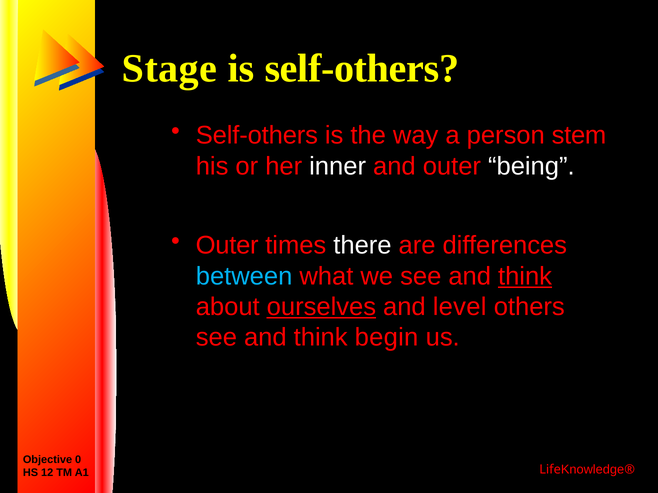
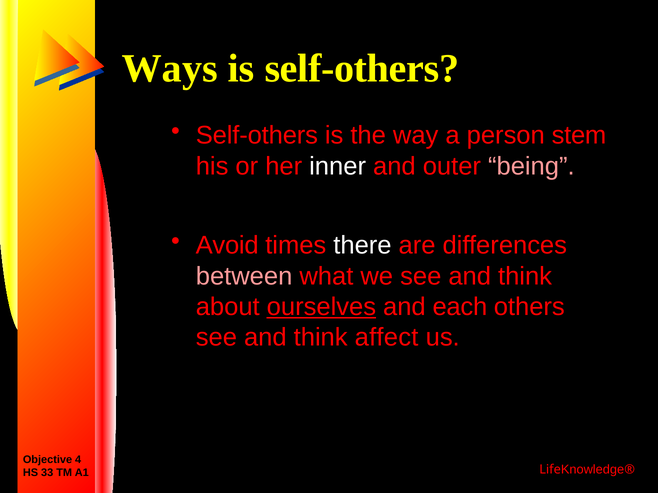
Stage: Stage -> Ways
being colour: white -> pink
Outer at (227, 246): Outer -> Avoid
between colour: light blue -> pink
think at (525, 276) underline: present -> none
level: level -> each
begin: begin -> affect
0: 0 -> 4
12: 12 -> 33
